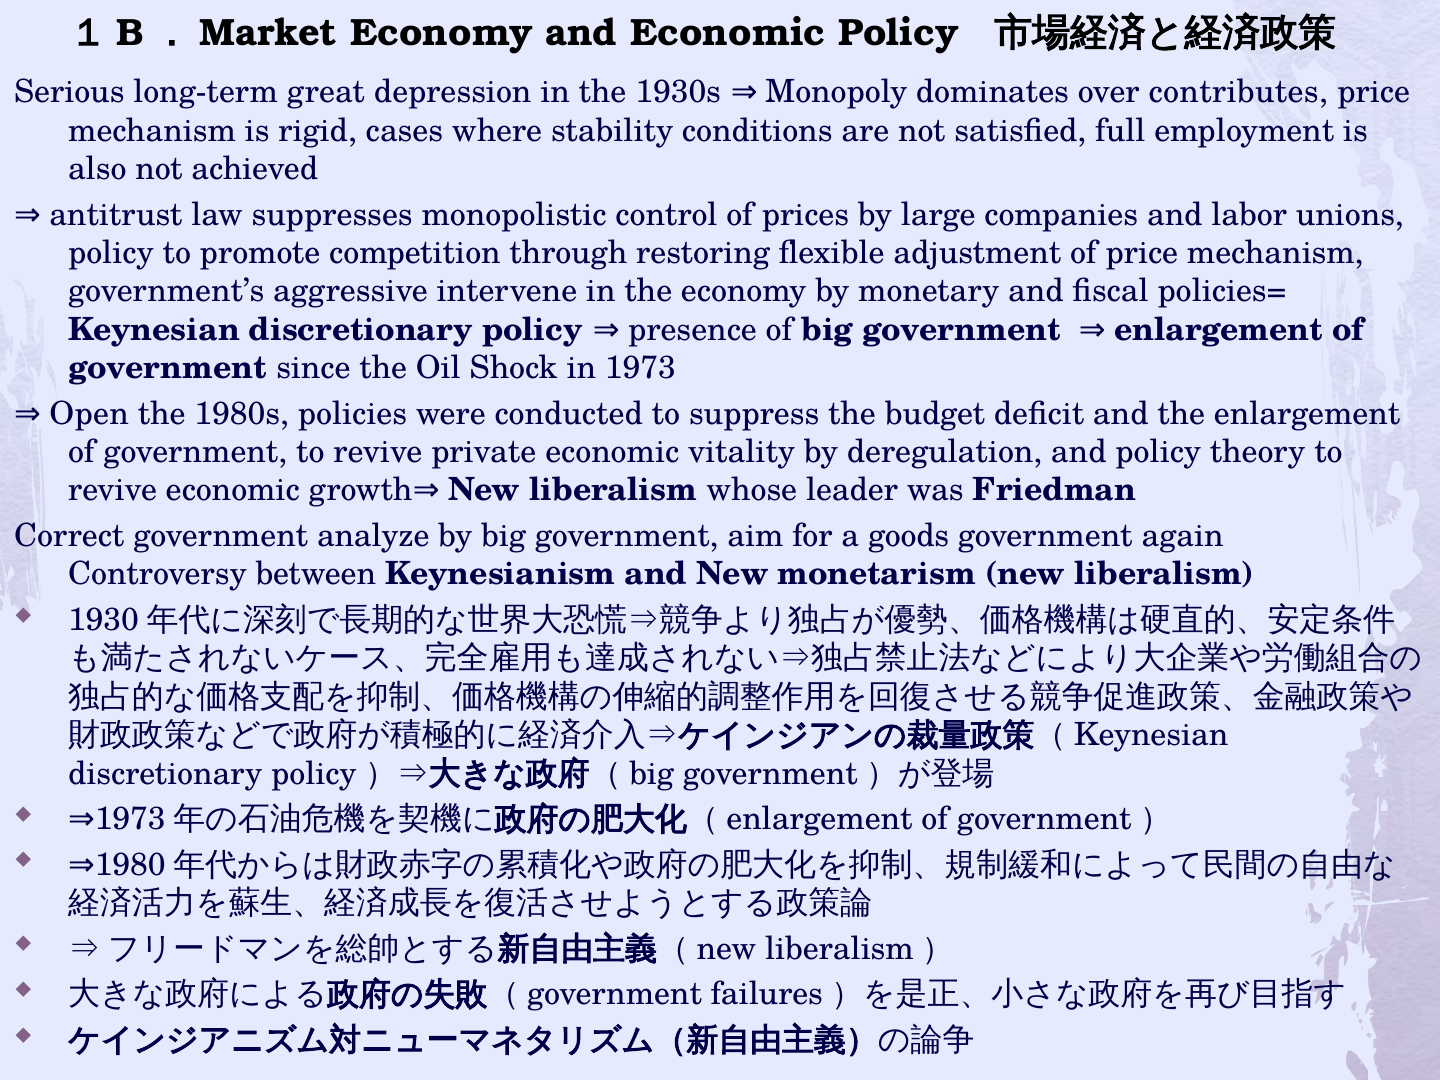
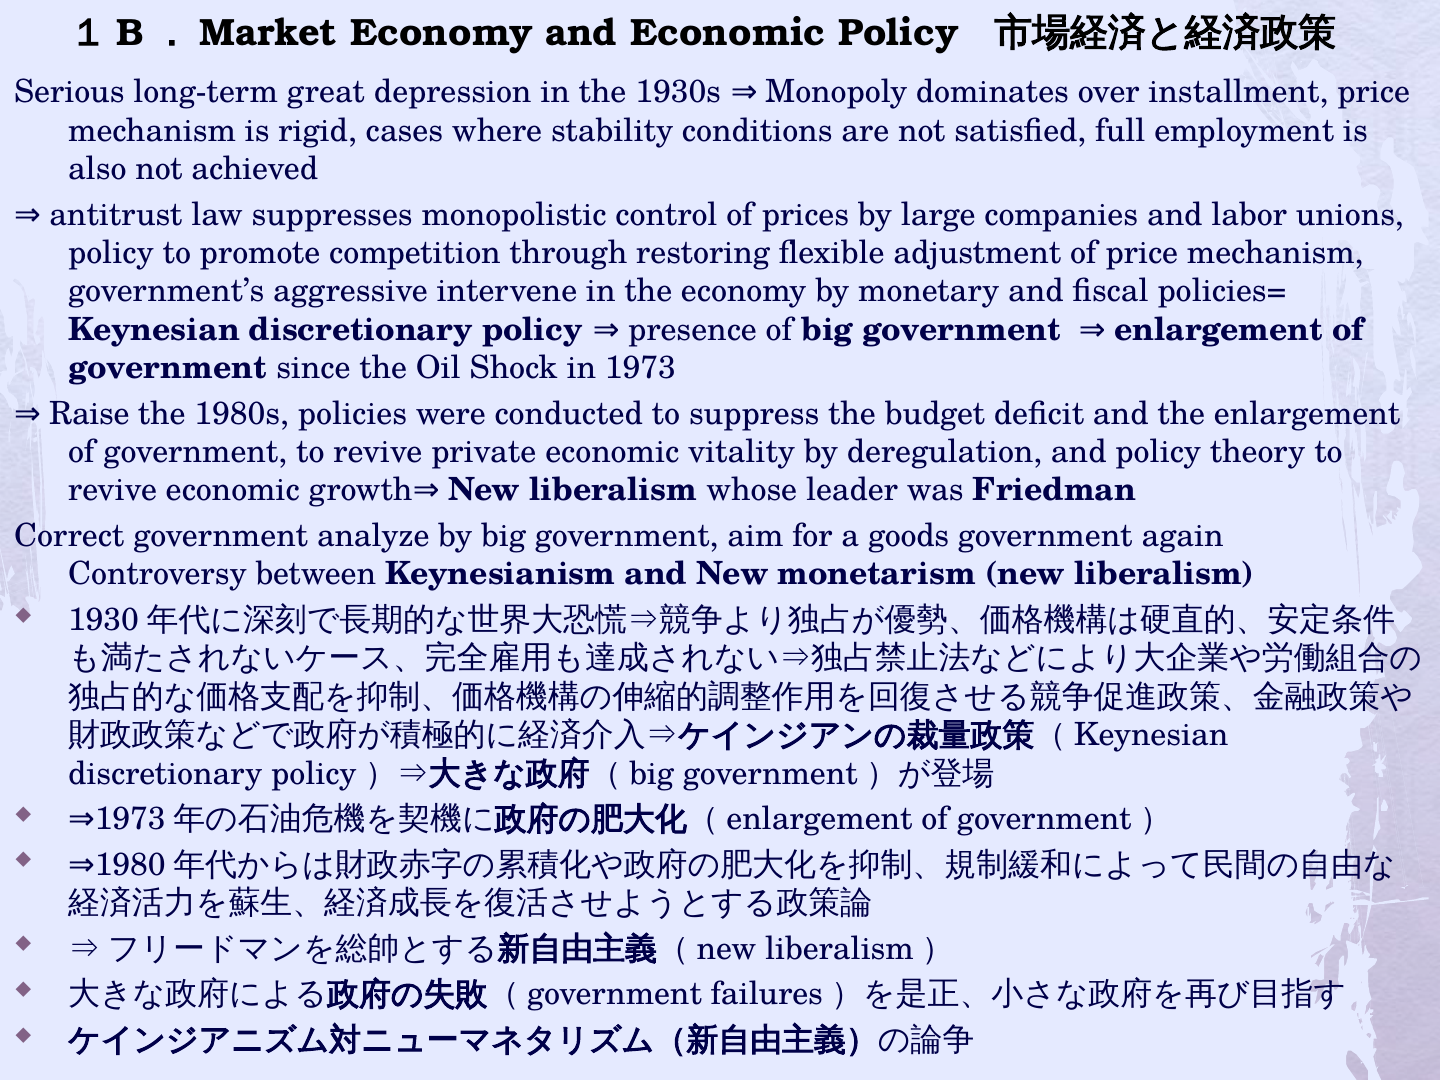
contributes: contributes -> installment
Open: Open -> Raise
